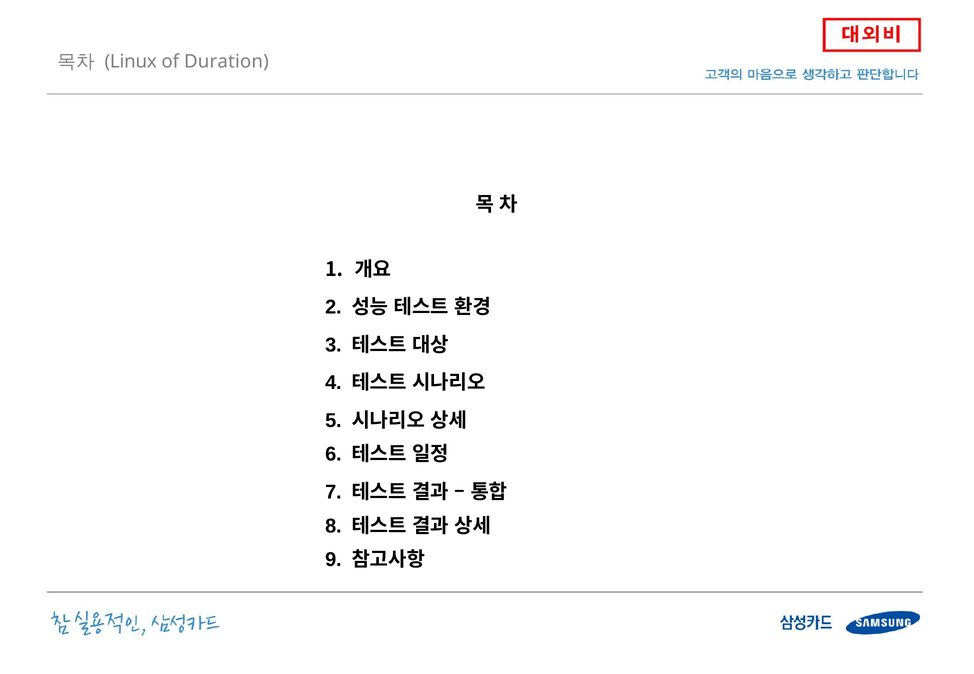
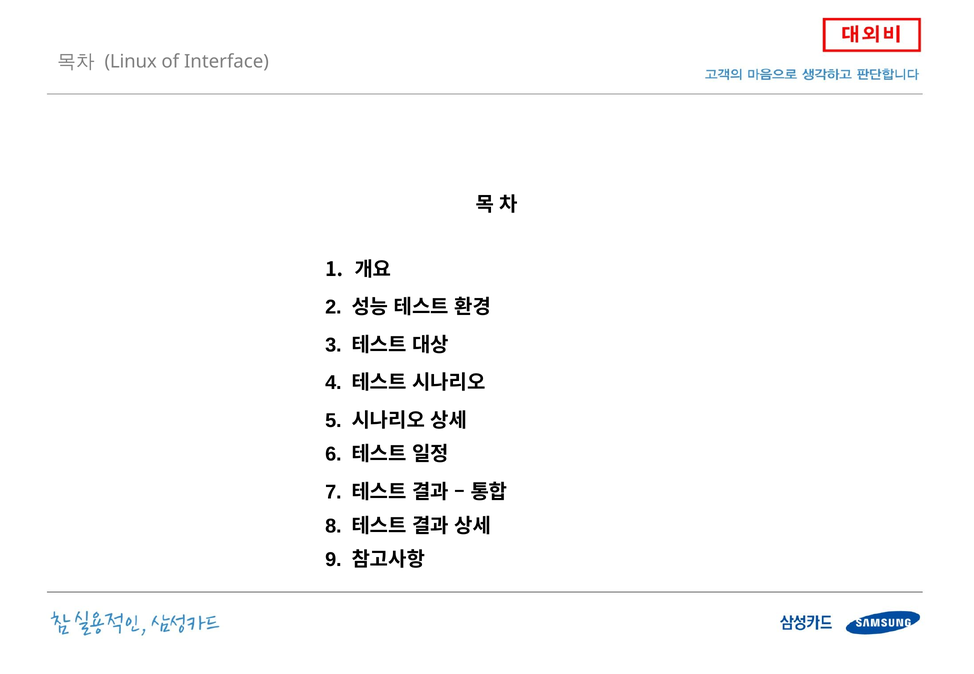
Duration: Duration -> Interface
